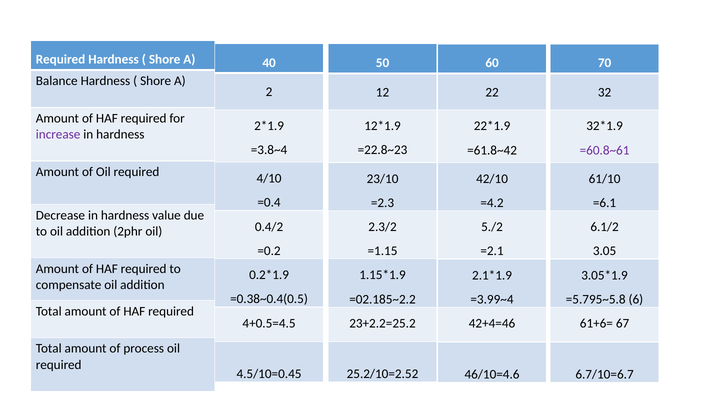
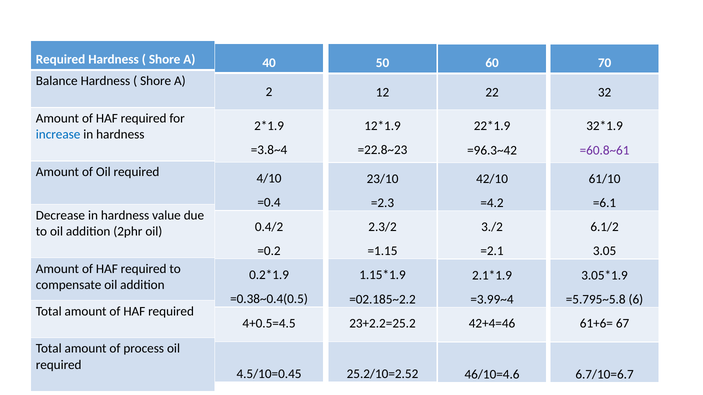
increase colour: purple -> blue
=61.8~42: =61.8~42 -> =96.3~42
5./2: 5./2 -> 3./2
